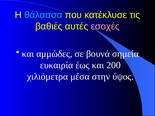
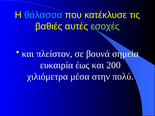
εσοχές colour: pink -> light green
αμμώδες: αμμώδες -> πλείστον
ύψος: ύψος -> πολύ
